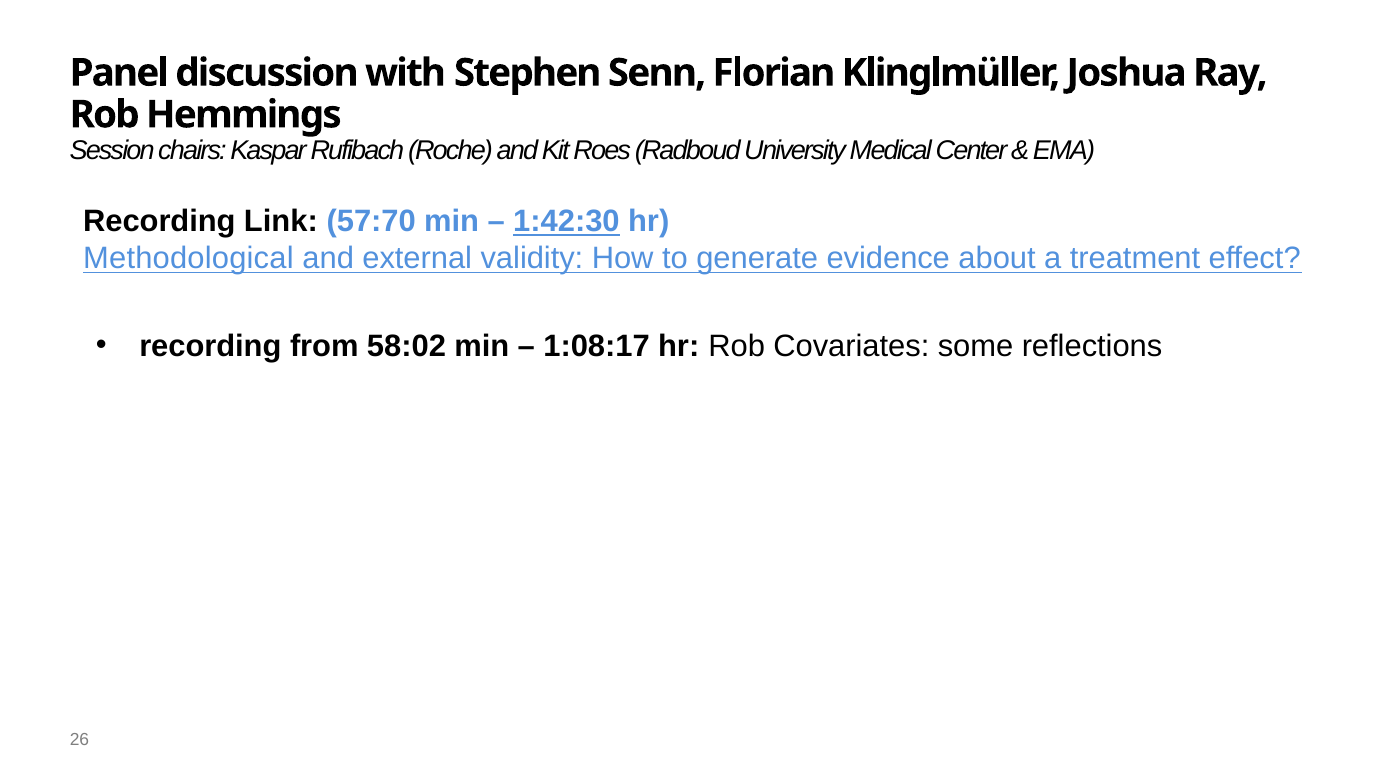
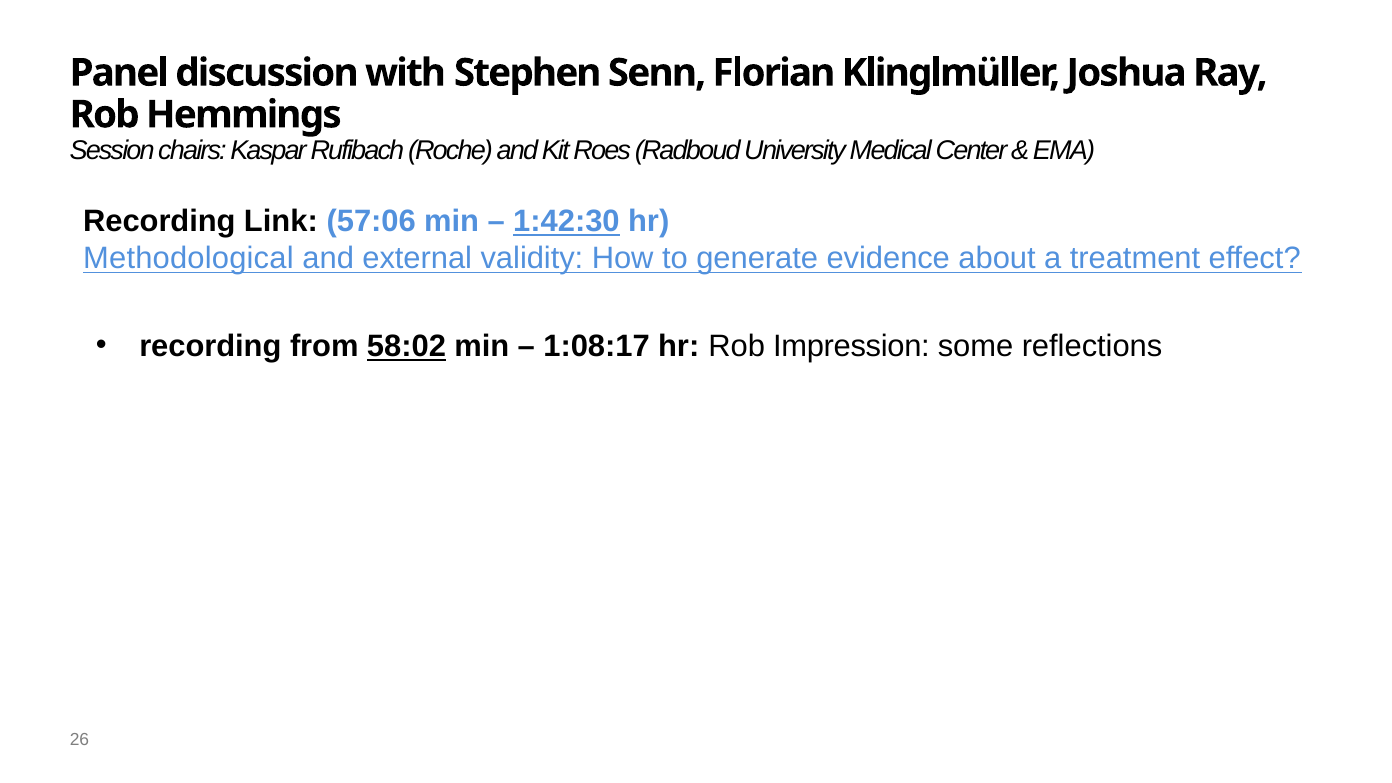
57:70: 57:70 -> 57:06
58:02 underline: none -> present
Covariates: Covariates -> Impression
